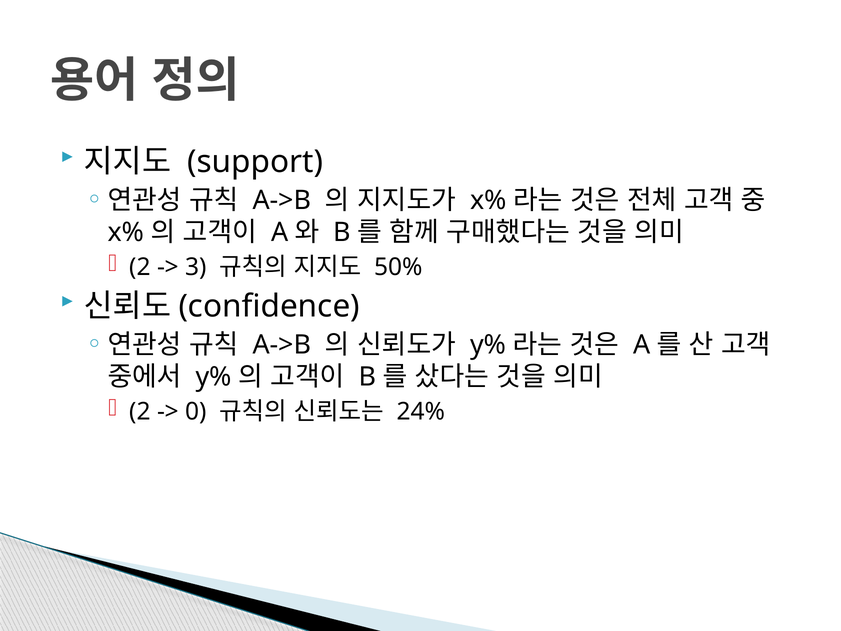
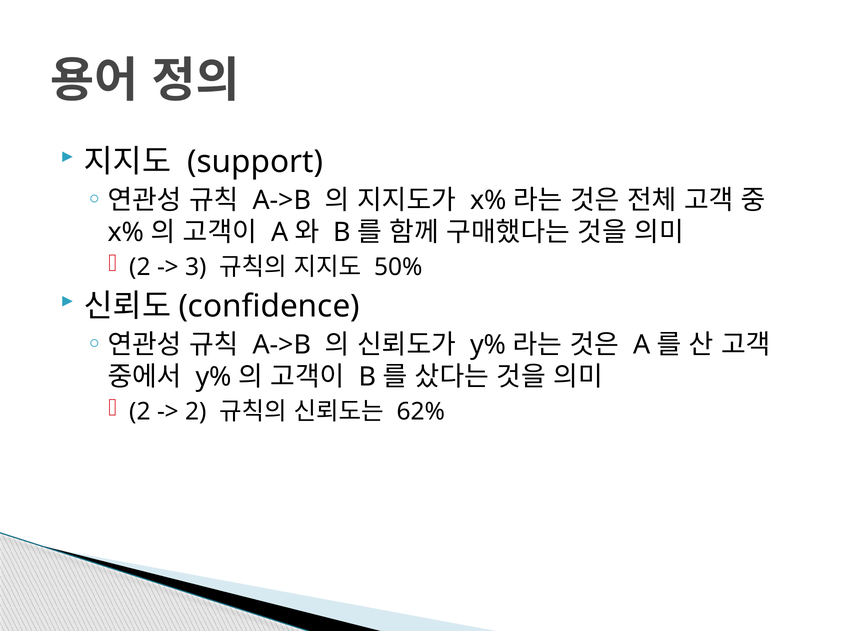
0 at (196, 412): 0 -> 2
24%: 24% -> 62%
